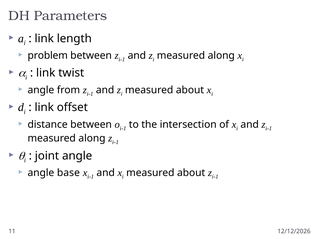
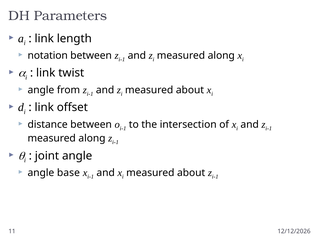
problem: problem -> notation
